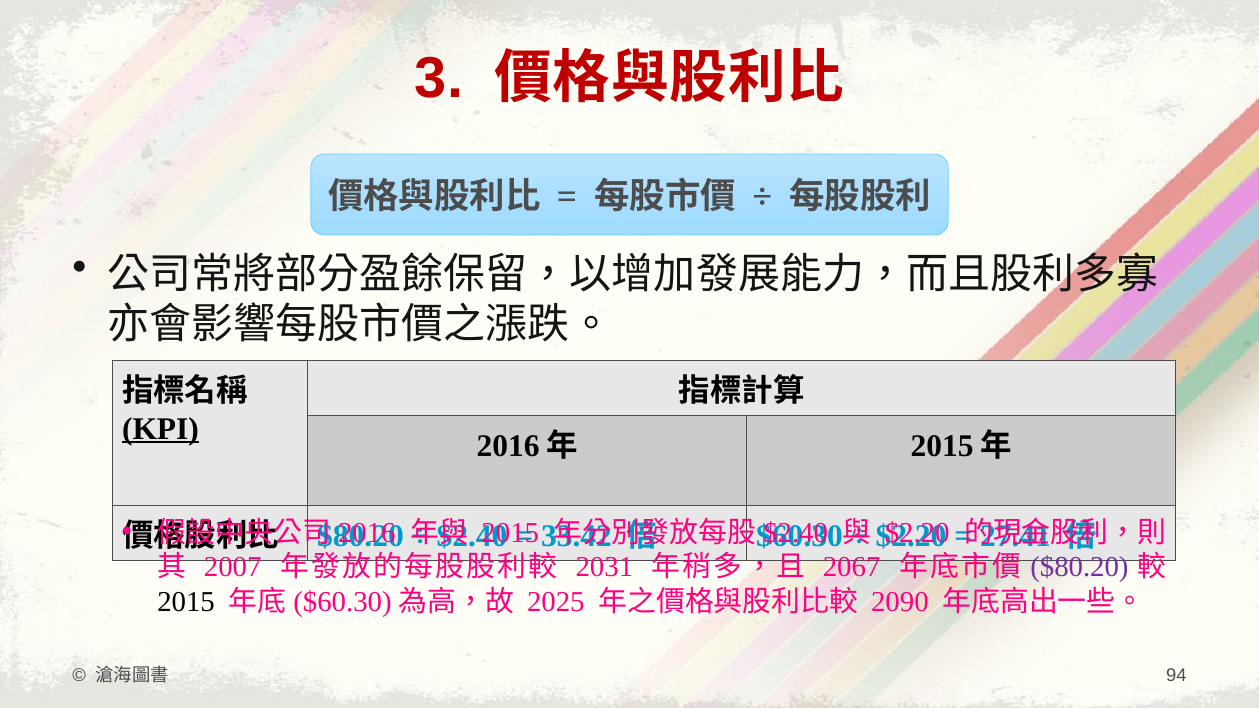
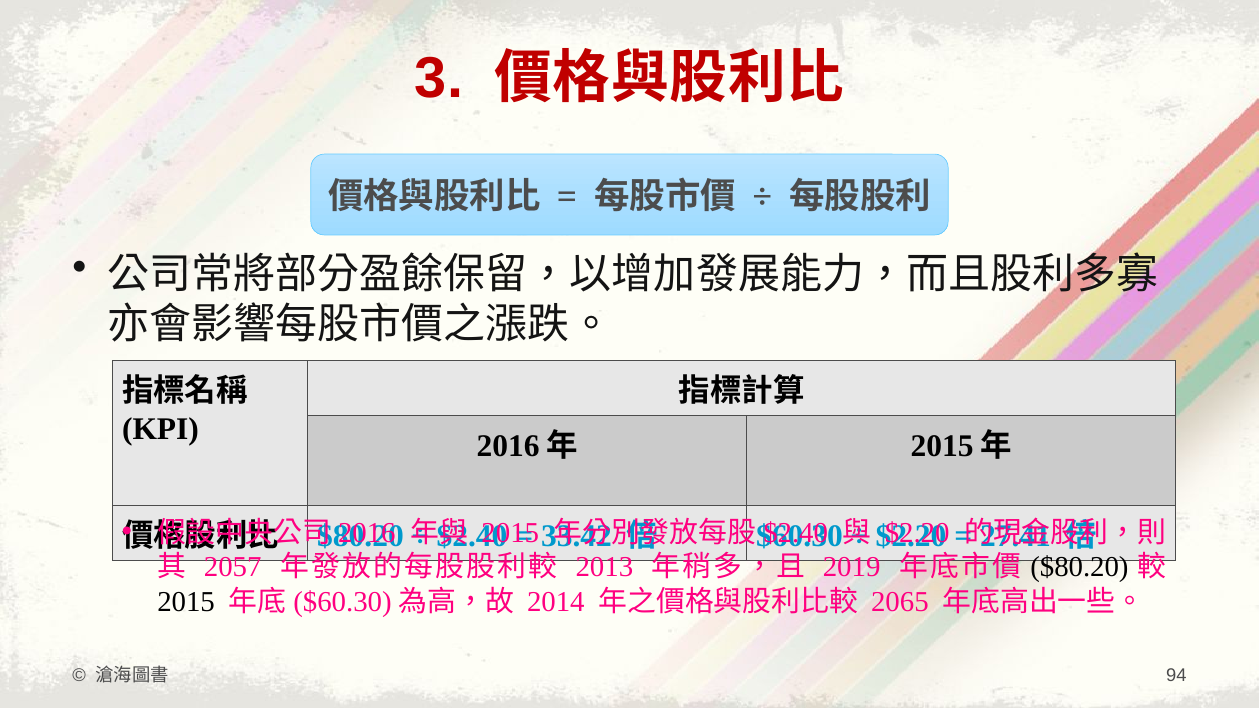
KPI underline: present -> none
2007: 2007 -> 2057
2031: 2031 -> 2013
2067: 2067 -> 2019
$80.20 at (1079, 568) colour: purple -> black
2025: 2025 -> 2014
2090: 2090 -> 2065
